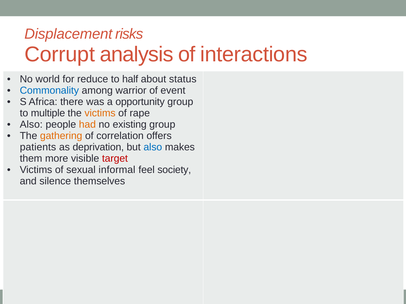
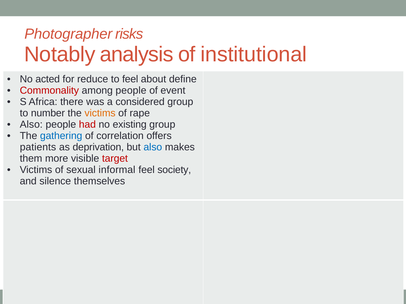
Displacement: Displacement -> Photographer
Corrupt: Corrupt -> Notably
interactions: interactions -> institutional
world: world -> acted
to half: half -> feel
status: status -> define
Commonality colour: blue -> red
among warrior: warrior -> people
opportunity: opportunity -> considered
multiple: multiple -> number
had colour: orange -> red
gathering colour: orange -> blue
